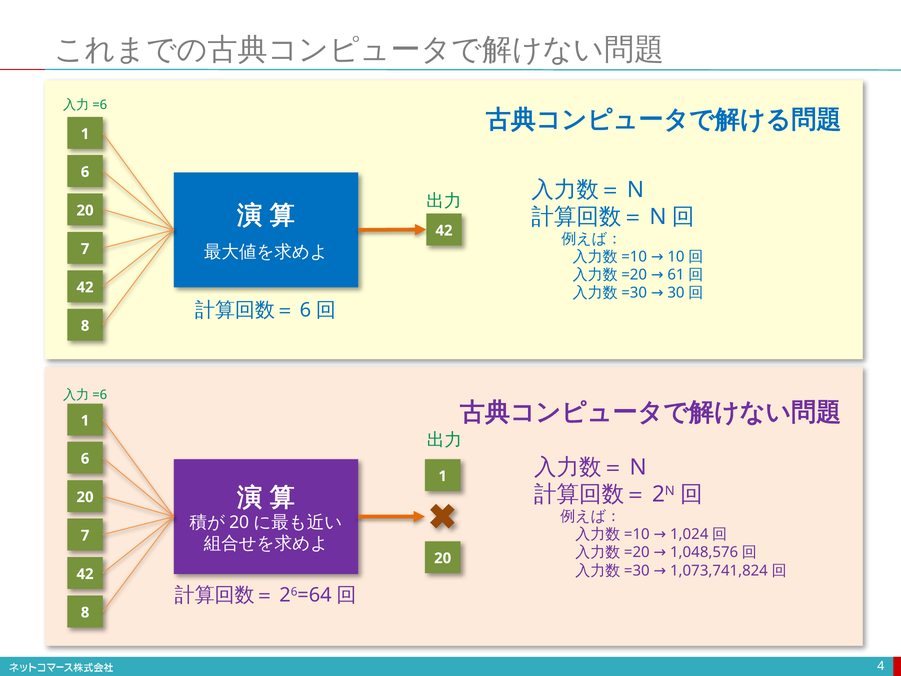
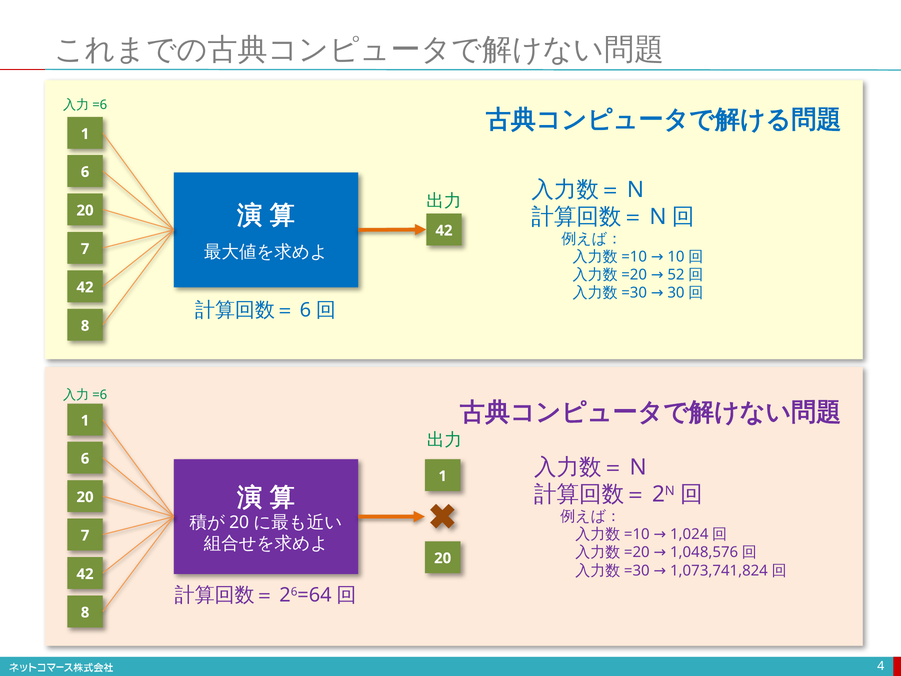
61: 61 -> 52
